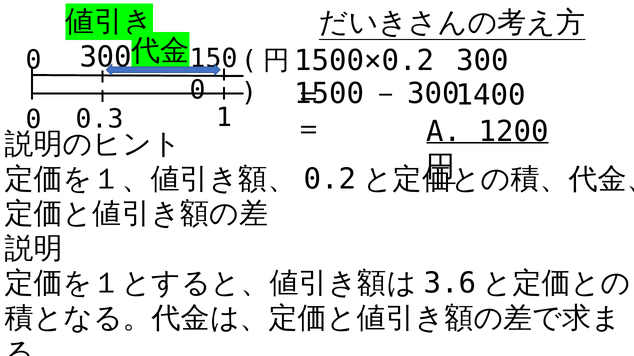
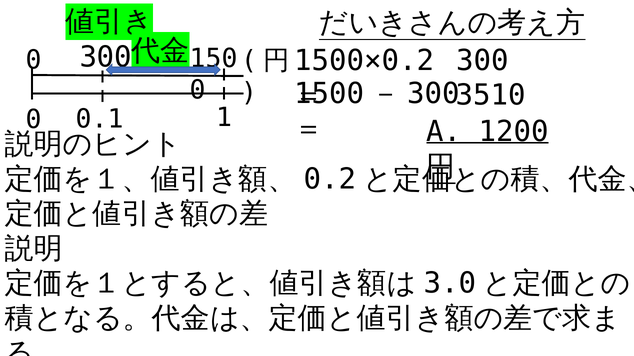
1400: 1400 -> 3510
0.3: 0.3 -> 0.1
3.6: 3.6 -> 3.0
